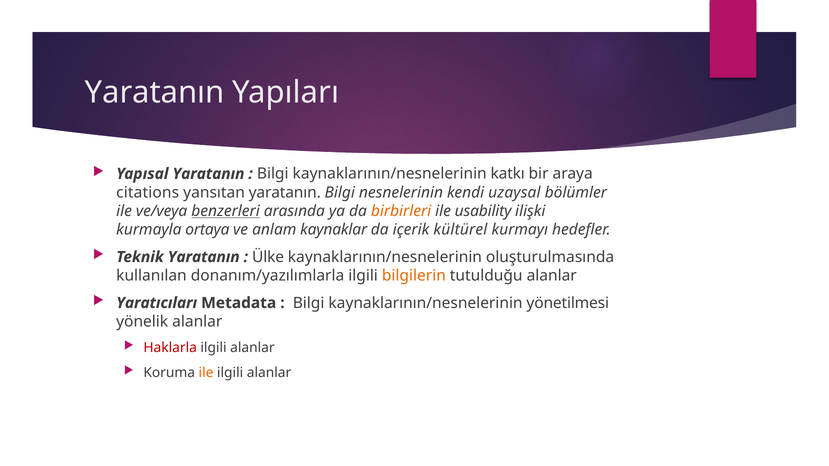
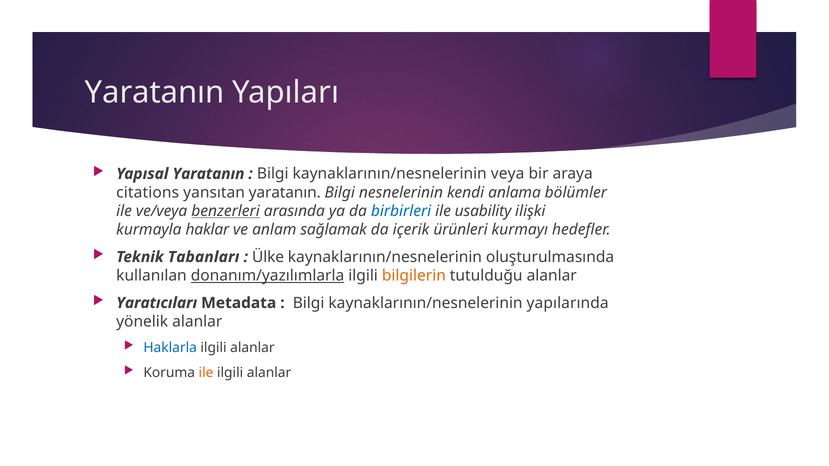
katkı: katkı -> veya
uzaysal: uzaysal -> anlama
birbirleri colour: orange -> blue
ortaya: ortaya -> haklar
kaynaklar: kaynaklar -> sağlamak
kültürel: kültürel -> ürünleri
Teknik Yaratanın: Yaratanın -> Tabanları
donanım/yazılımlarla underline: none -> present
yönetilmesi: yönetilmesi -> yapılarında
Haklarla colour: red -> blue
